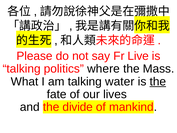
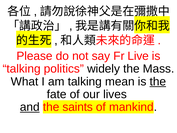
where: where -> widely
water: water -> mean
and underline: none -> present
divide: divide -> saints
